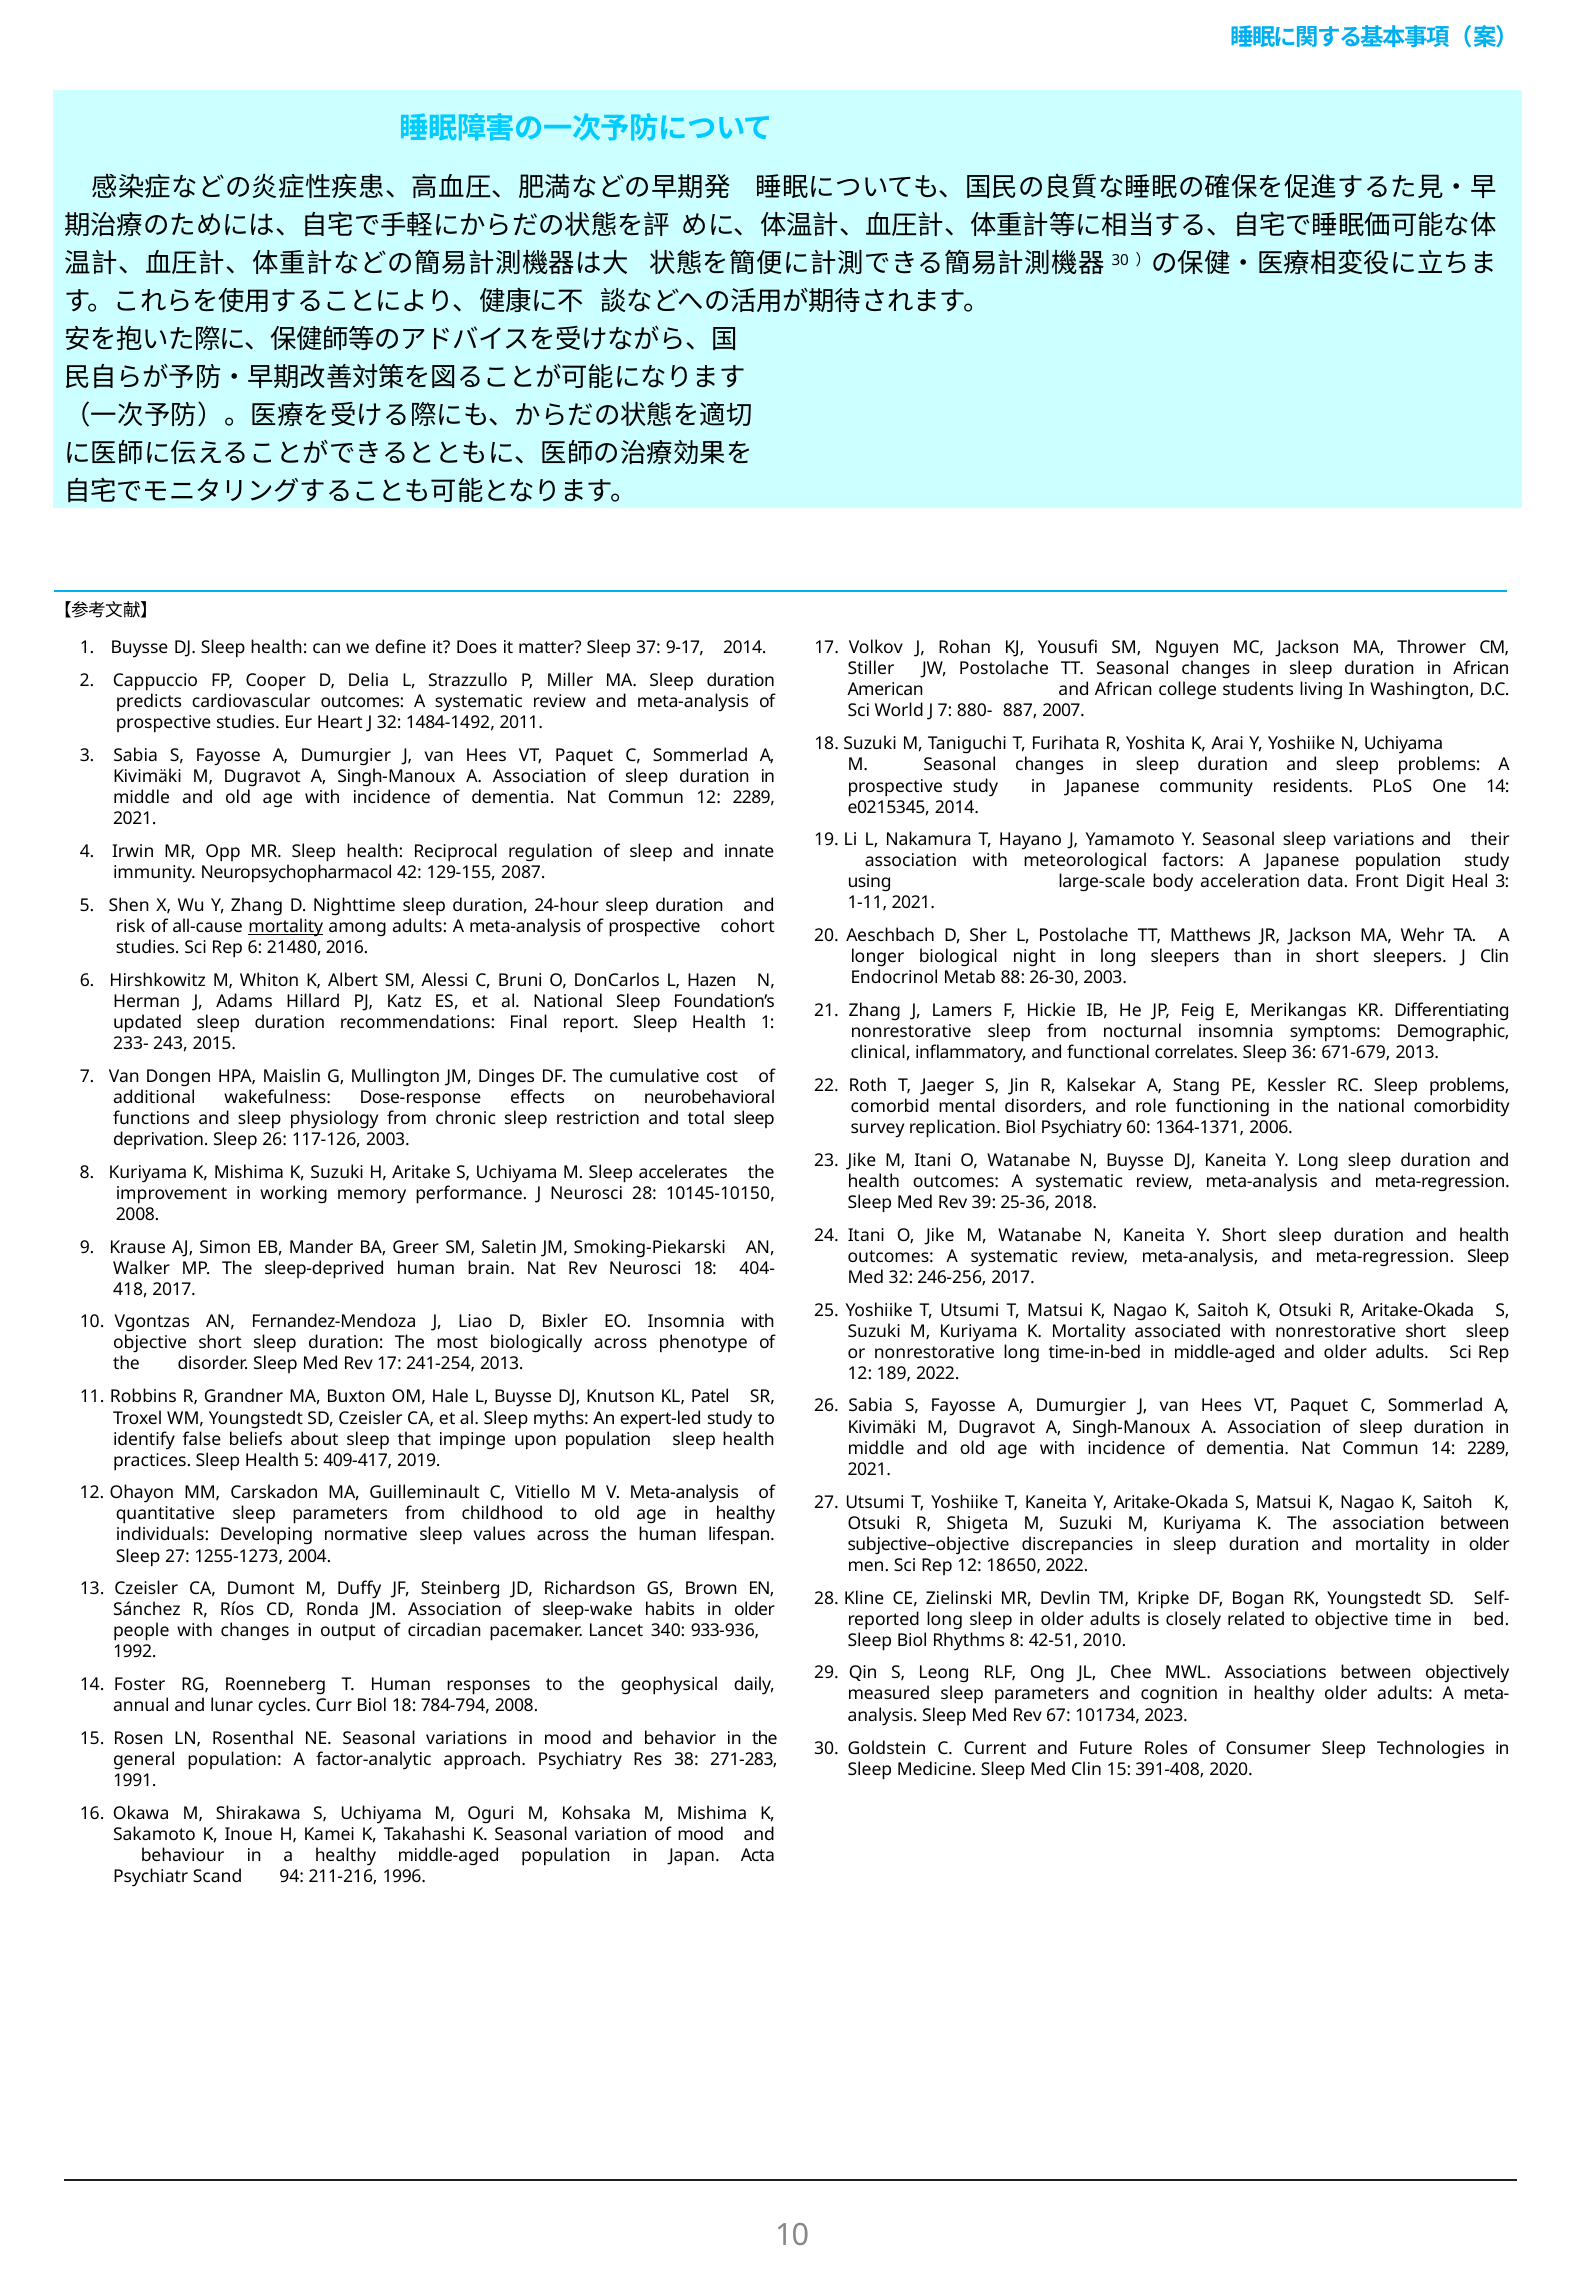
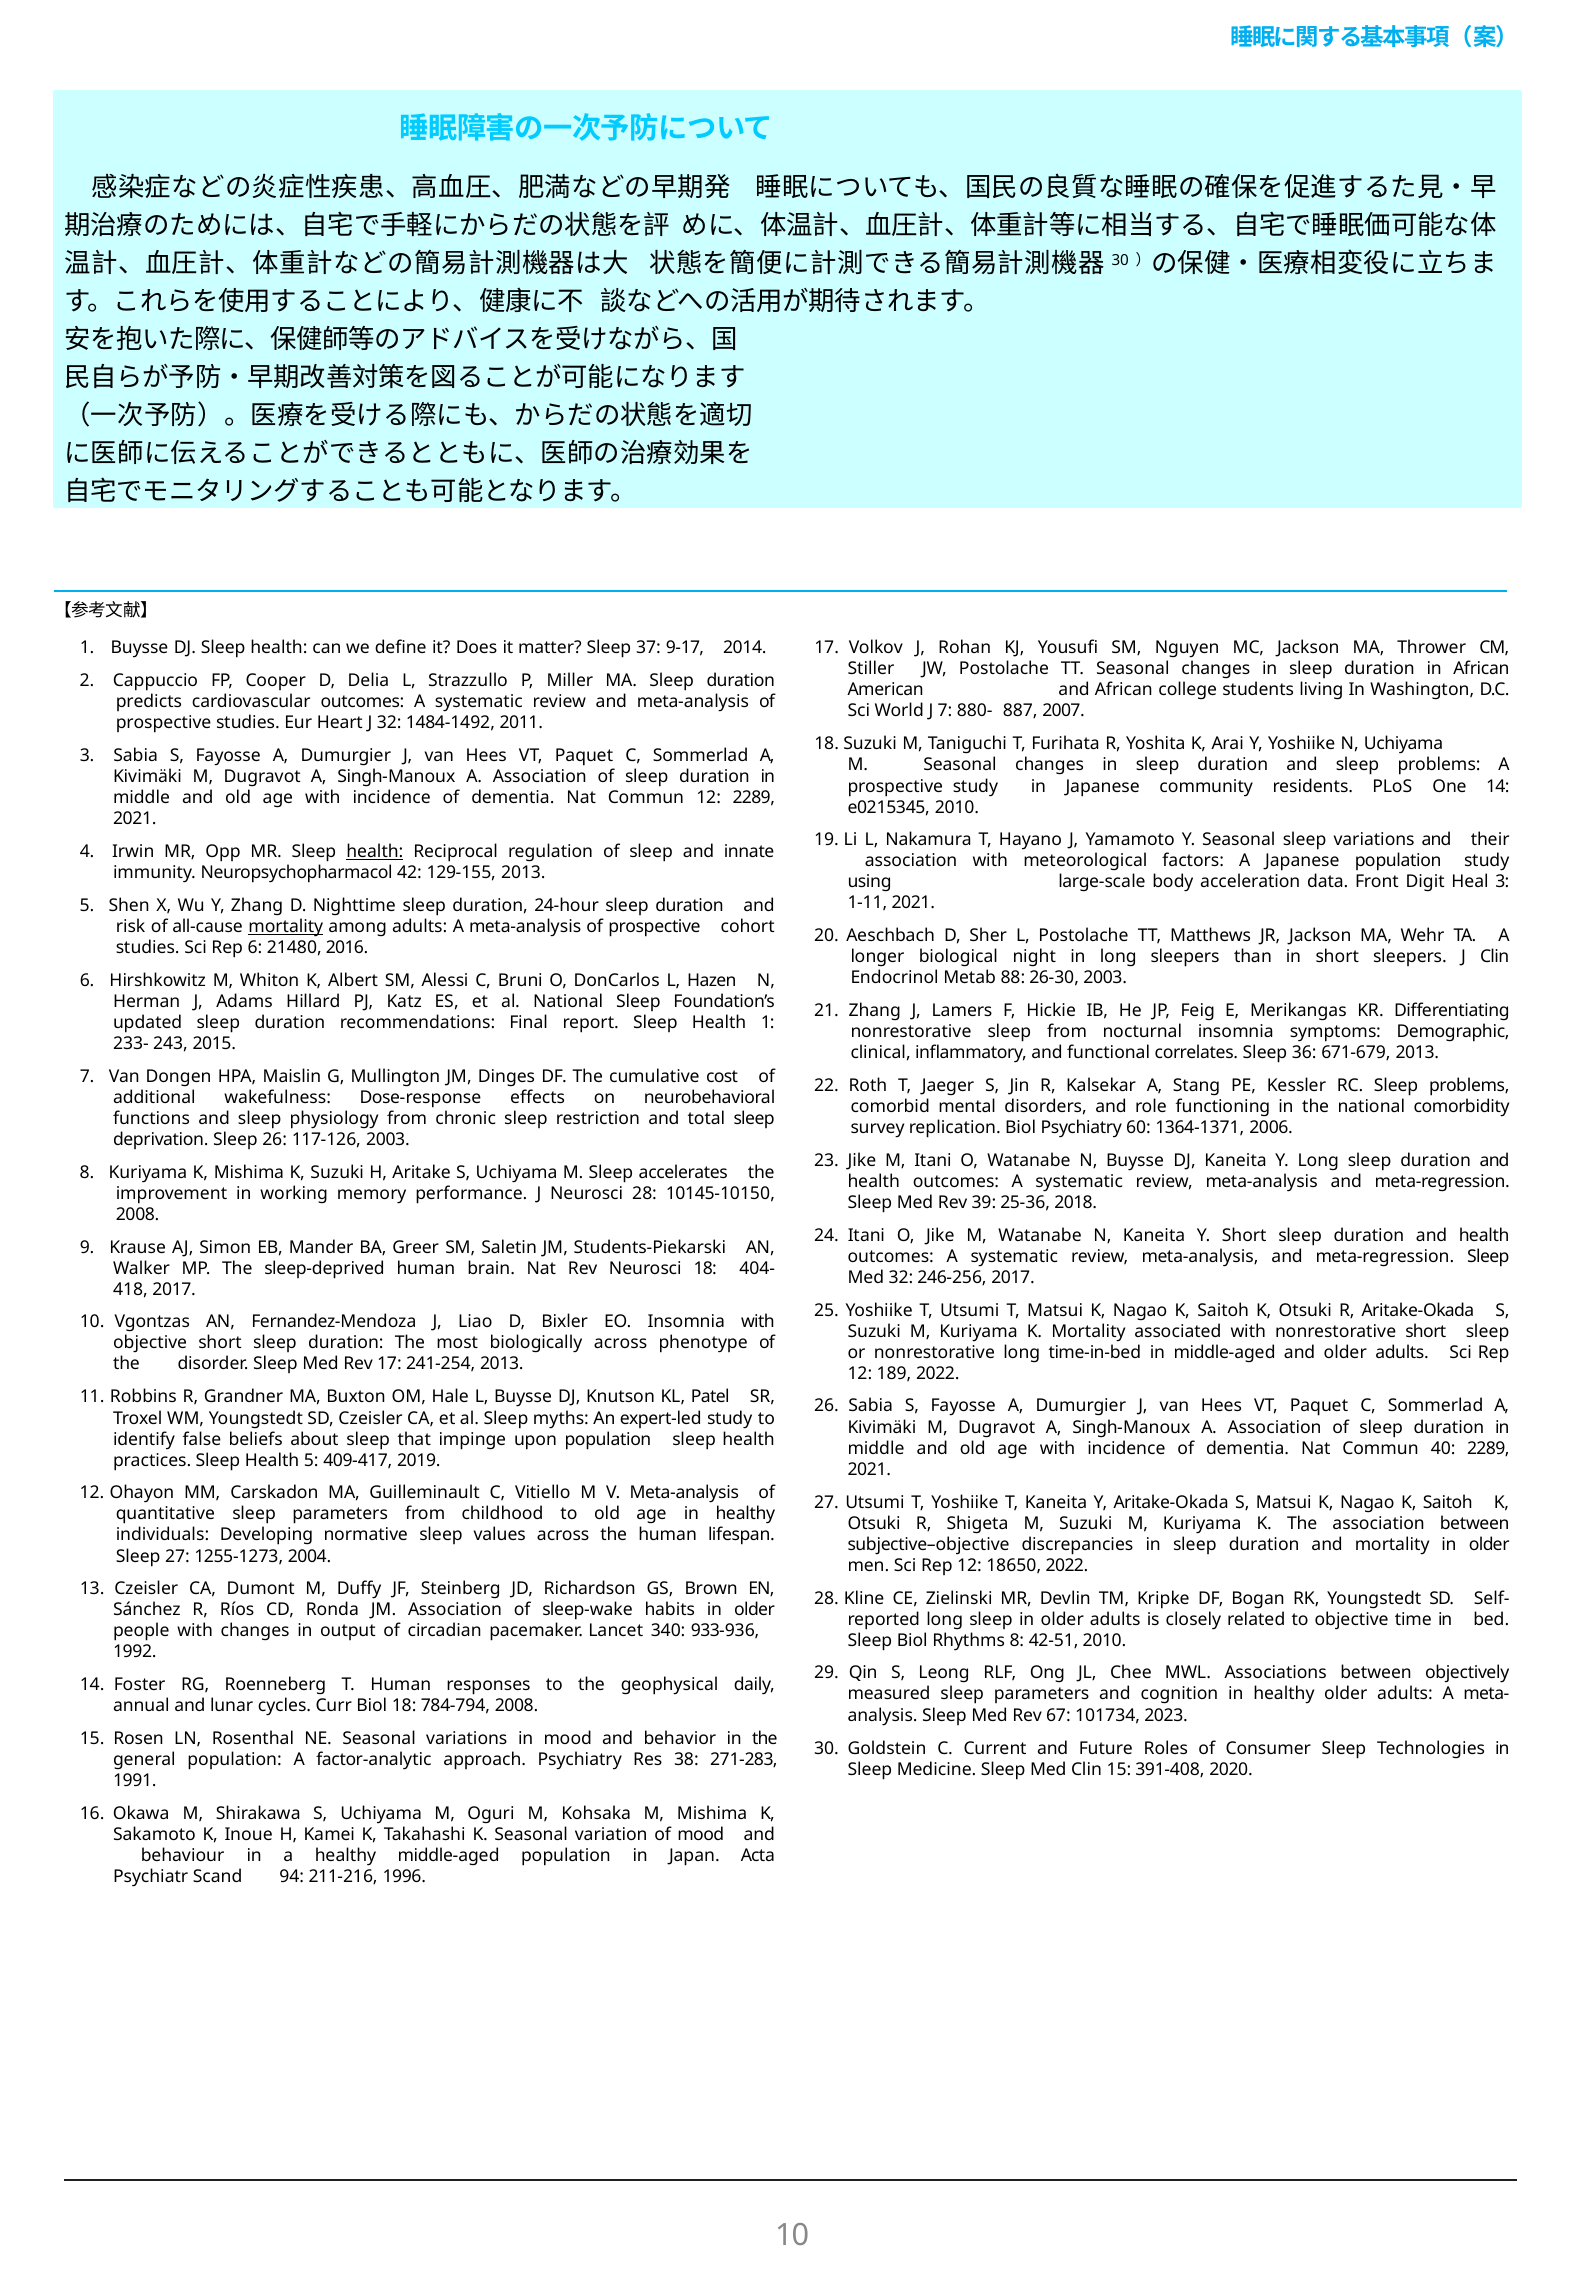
e0215345 2014: 2014 -> 2010
health at (375, 852) underline: none -> present
129-155 2087: 2087 -> 2013
Smoking-Piekarski: Smoking-Piekarski -> Students-Piekarski
Commun 14: 14 -> 40
